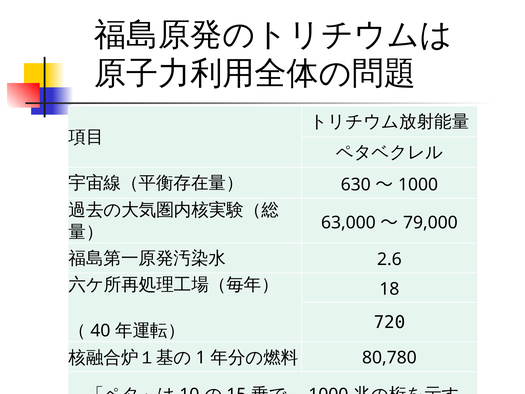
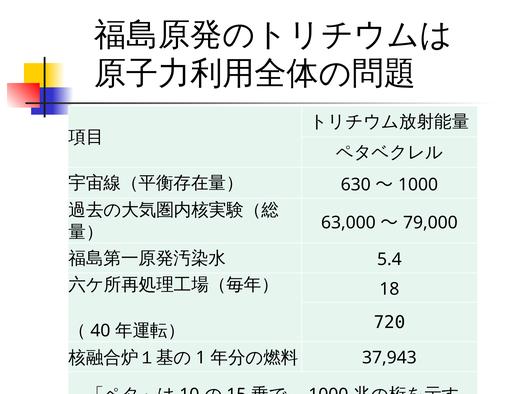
2.6: 2.6 -> 5.4
80,780: 80,780 -> 37,943
